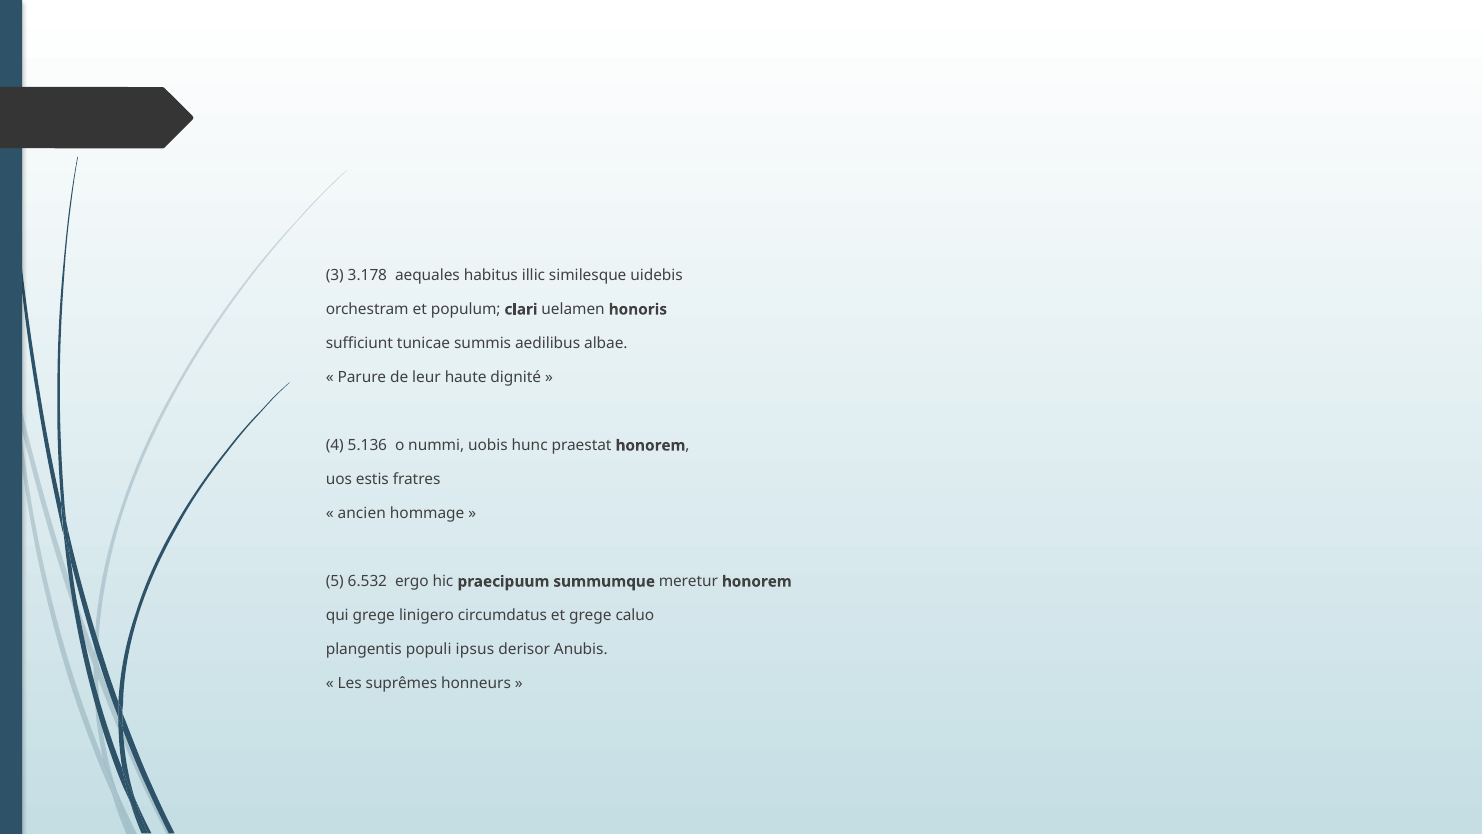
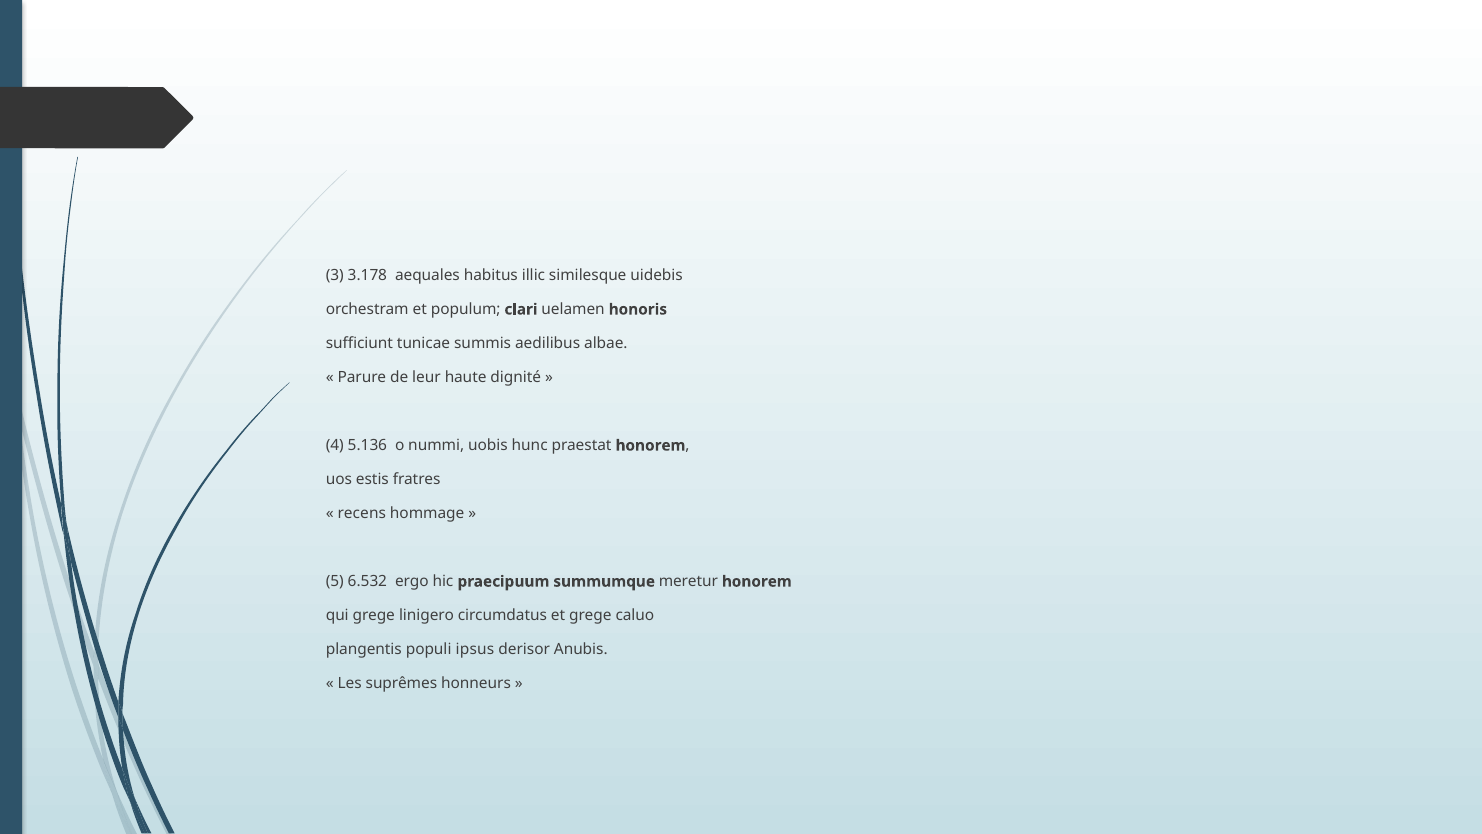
ancien: ancien -> recens
